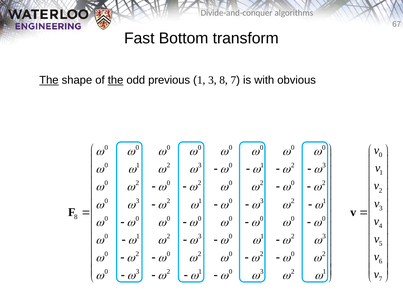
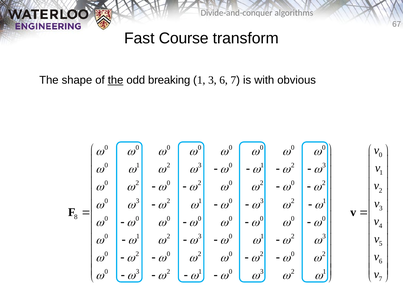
Bottom: Bottom -> Course
The at (49, 80) underline: present -> none
previous: previous -> breaking
3 8: 8 -> 6
